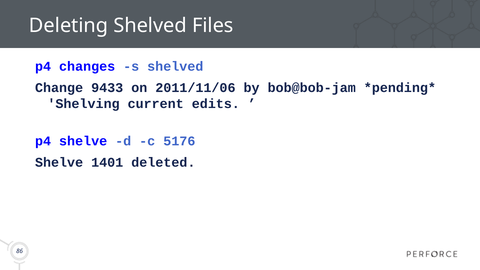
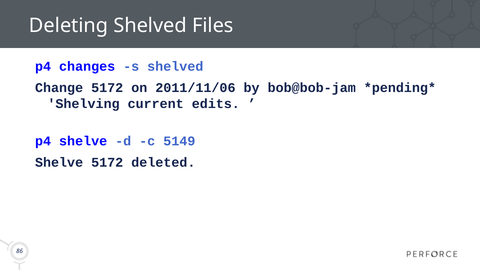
Change 9433: 9433 -> 5172
5176: 5176 -> 5149
Shelve 1401: 1401 -> 5172
